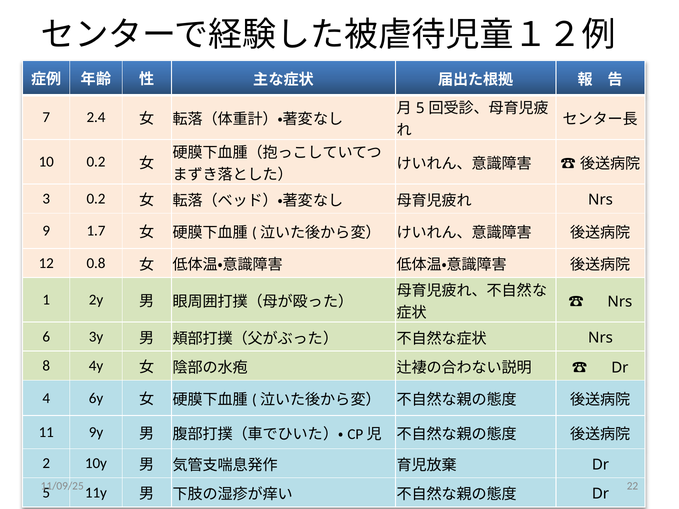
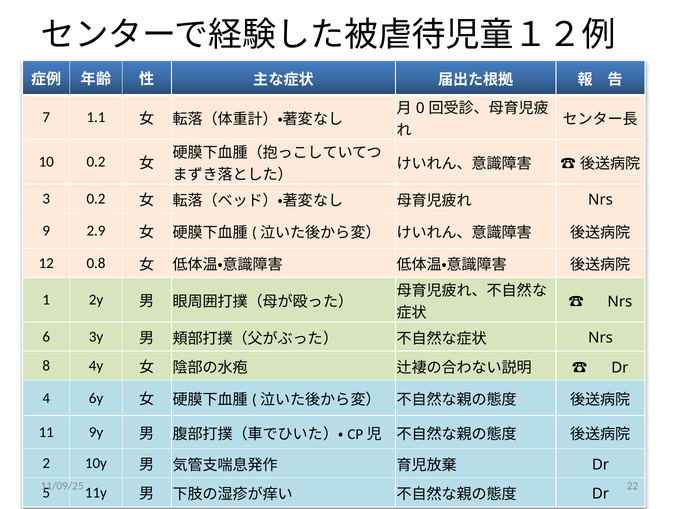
5 at (420, 109): 5 -> 0
2.4: 2.4 -> 1.1
1.7: 1.7 -> 2.9
